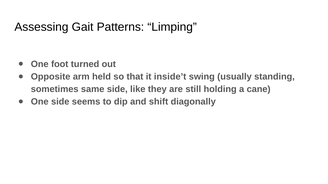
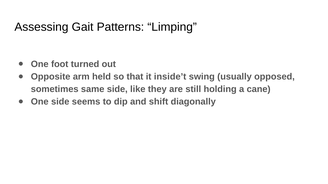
standing: standing -> opposed
